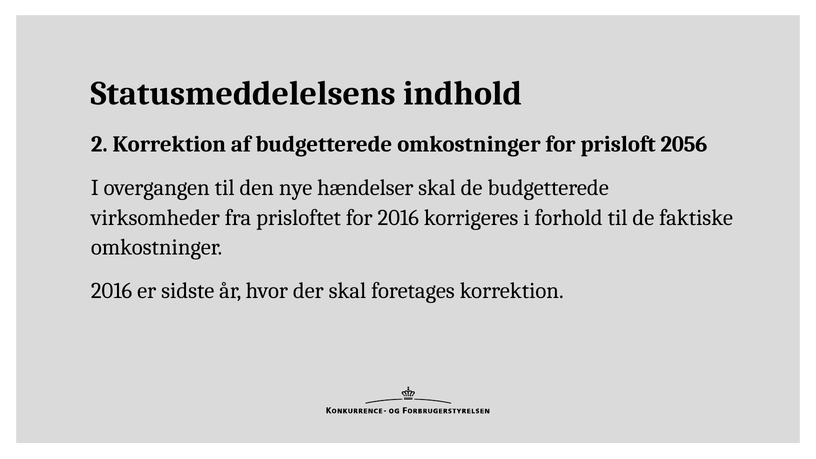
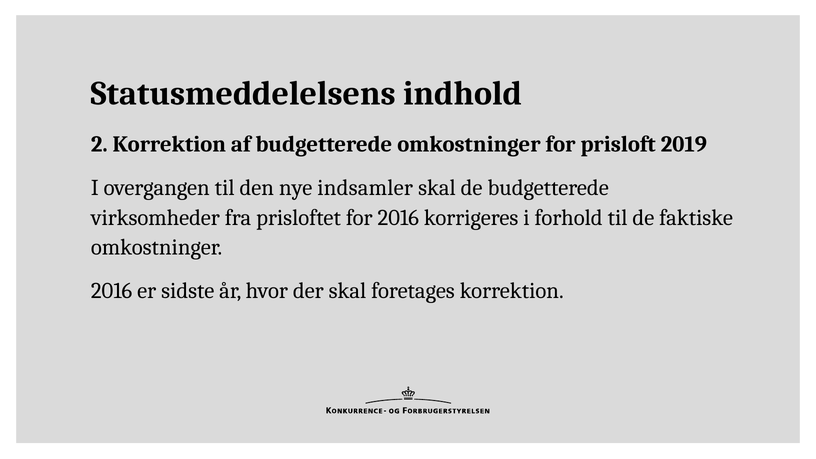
2056: 2056 -> 2019
hændelser: hændelser -> indsamler
